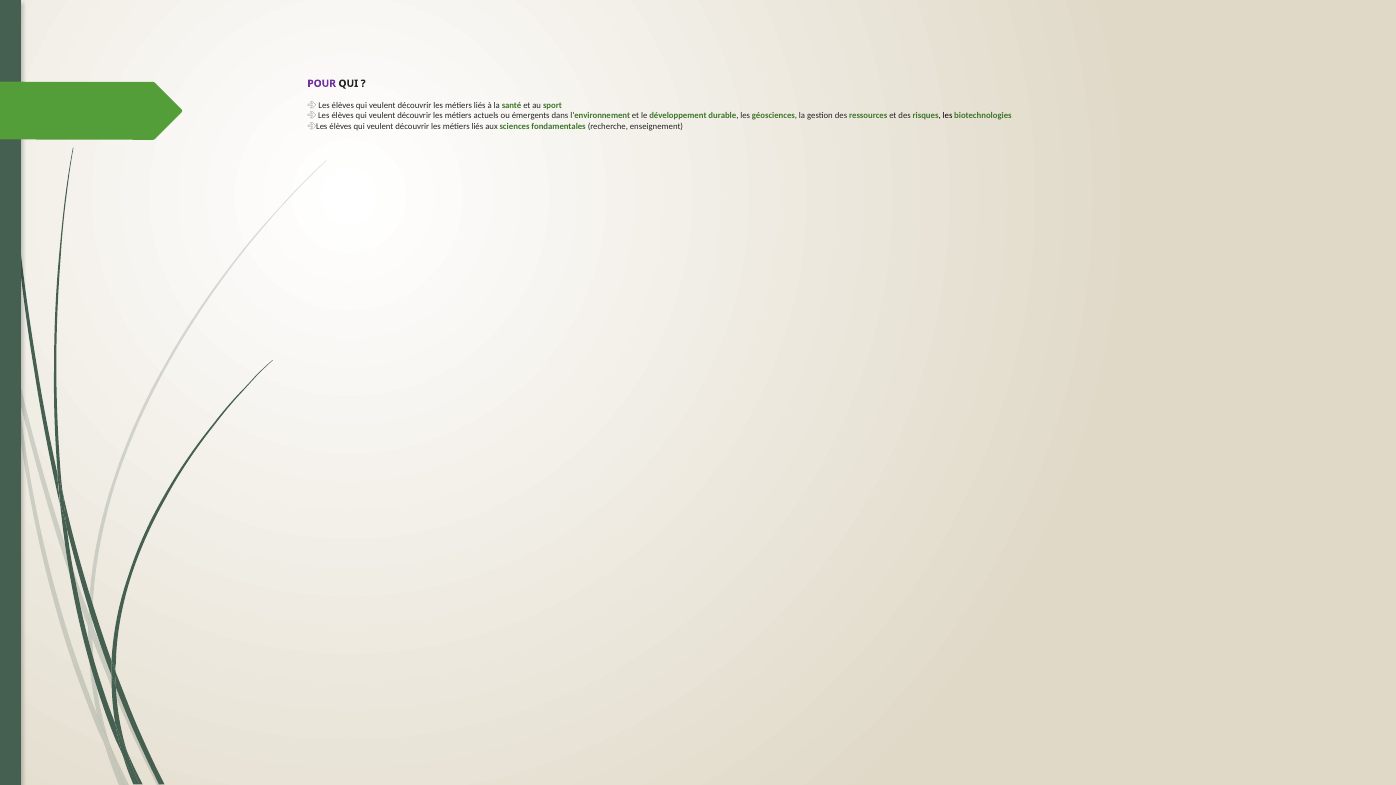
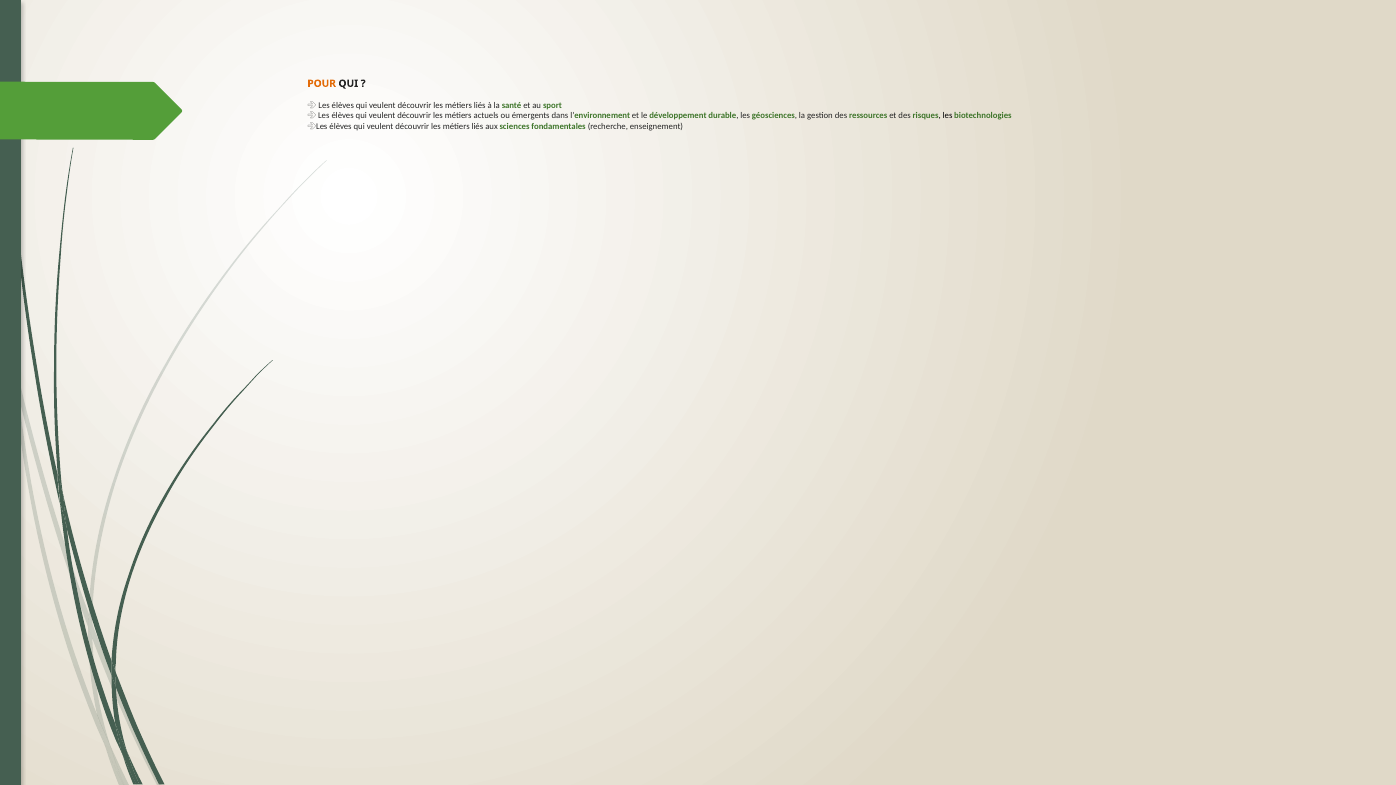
POUR colour: purple -> orange
